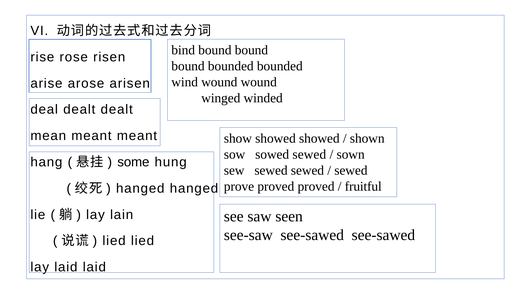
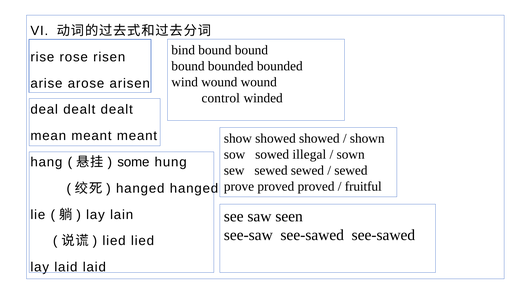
winged: winged -> control
sowed sewed: sewed -> illegal
